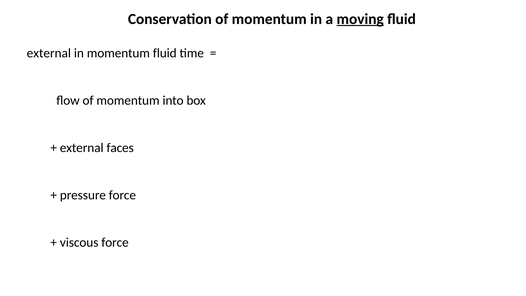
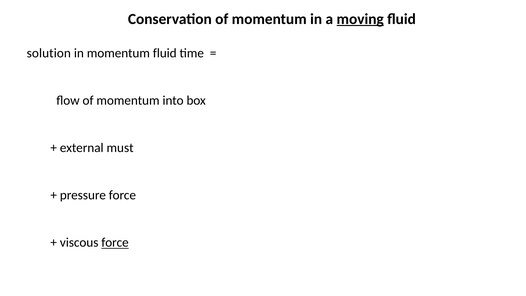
external at (49, 53): external -> solution
faces: faces -> must
force at (115, 242) underline: none -> present
